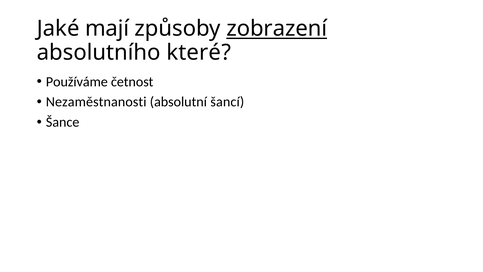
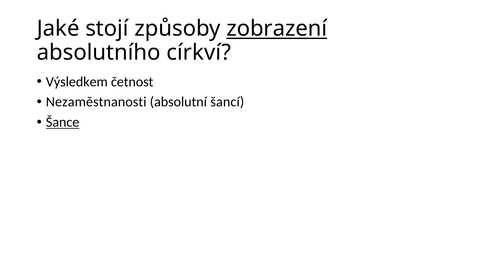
mají: mají -> stojí
které: které -> církví
Používáme: Používáme -> Výsledkem
Šance underline: none -> present
